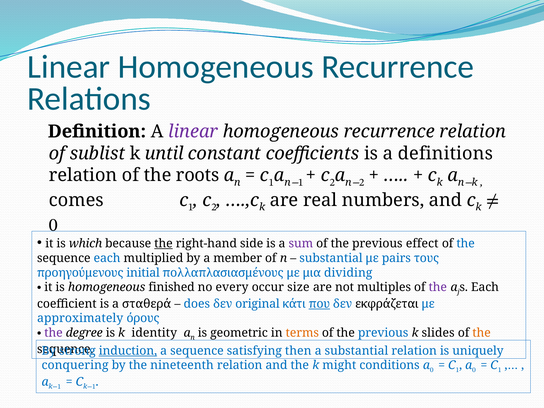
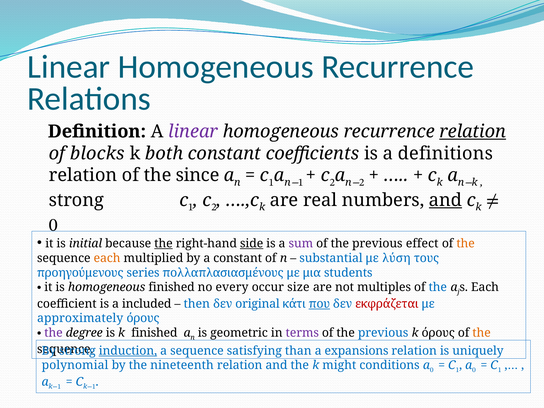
relation at (473, 131) underline: none -> present
sublist: sublist -> blocks
until: until -> both
roots: roots -> since
comes at (76, 200): comes -> strong
and at (445, 200) underline: none -> present
which: which -> initial
side underline: none -> present
the at (466, 243) colour: blue -> orange
each at (107, 258) colour: blue -> orange
a member: member -> constant
pairs: pairs -> λύση
initial: initial -> series
dividing: dividing -> students
the at (438, 287) colour: purple -> blue
σταθερά: σταθερά -> included
does: does -> then
εκφράζεται colour: black -> red
k identity: identity -> finished
terms colour: orange -> purple
k slides: slides -> όρους
then: then -> than
a substantial: substantial -> expansions
conquering: conquering -> polynomial
